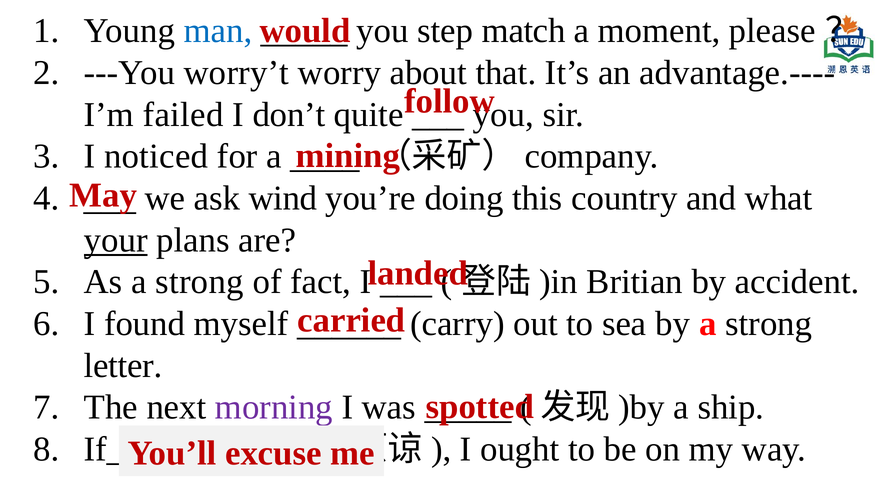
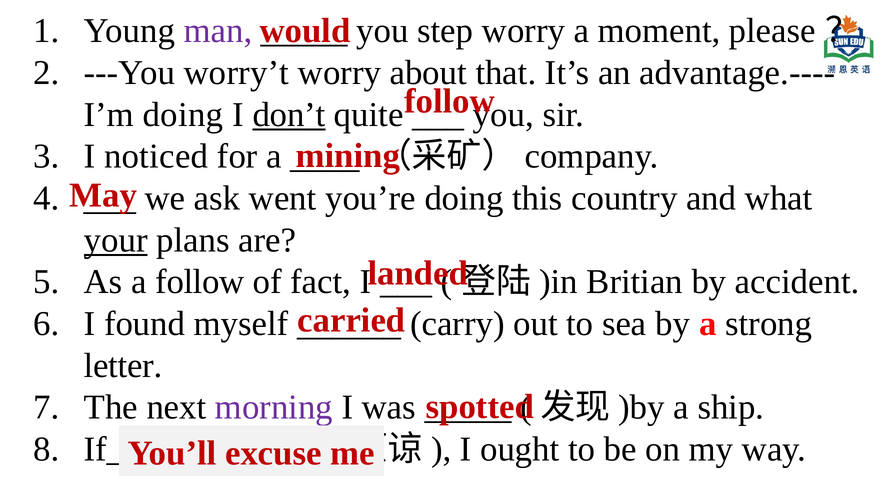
man colour: blue -> purple
step match: match -> worry
I’m failed: failed -> doing
don’t underline: none -> present
wind: wind -> went
As a strong: strong -> follow
